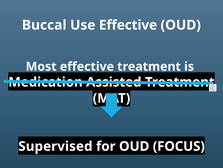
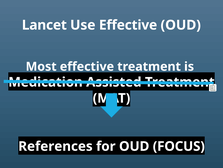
Buccal: Buccal -> Lancet
Supervised: Supervised -> References
